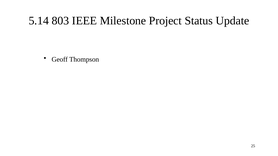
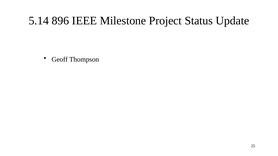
803: 803 -> 896
